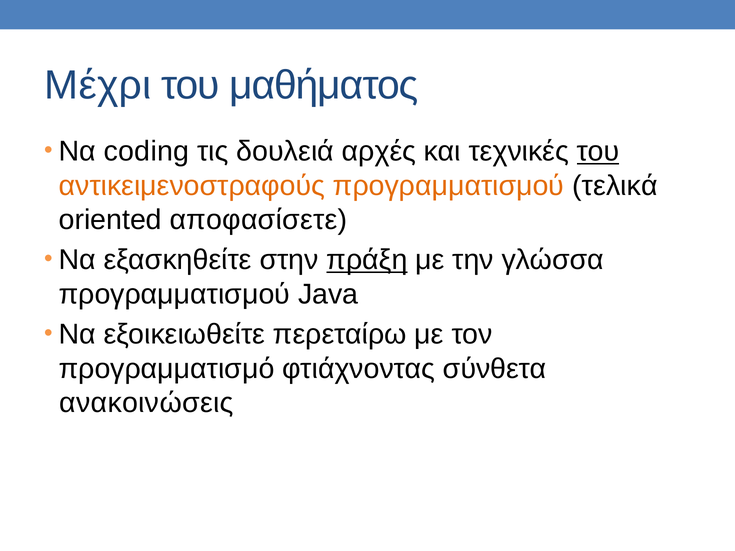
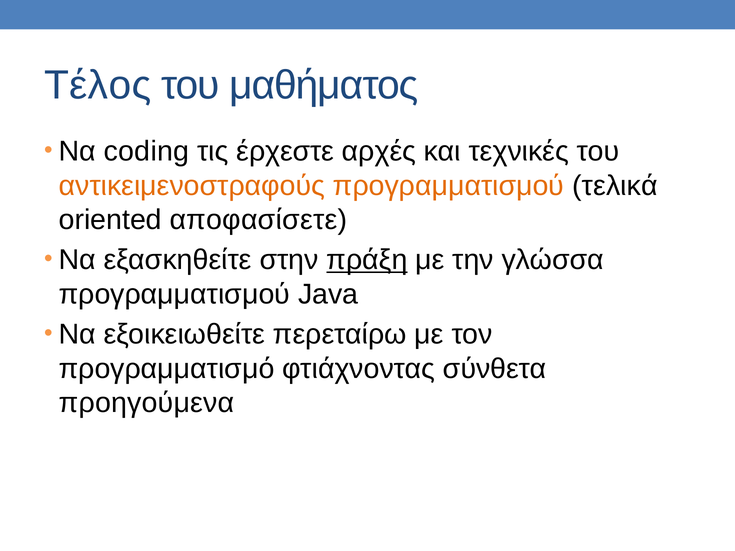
Μέχρι: Μέχρι -> Τέλος
δουλειά: δουλειά -> έρχεστε
του at (598, 151) underline: present -> none
ανακοινώσεις: ανακοινώσεις -> προηγούμενα
